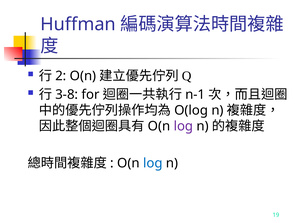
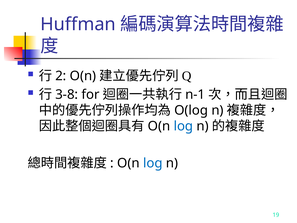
log at (183, 126) colour: purple -> blue
